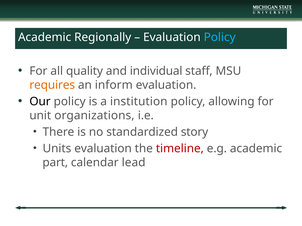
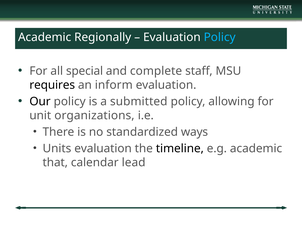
quality: quality -> special
individual: individual -> complete
requires colour: orange -> black
institution: institution -> submitted
story: story -> ways
timeline colour: red -> black
part: part -> that
